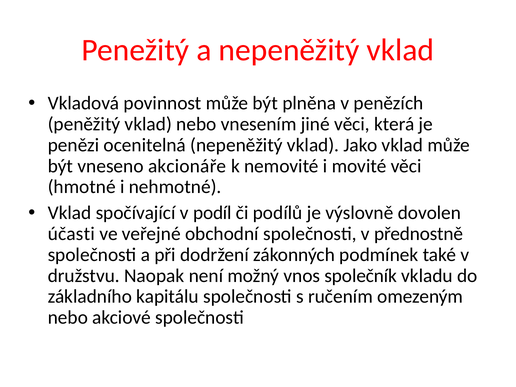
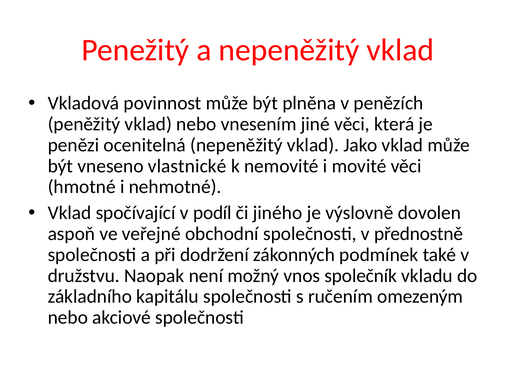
akcionáře: akcionáře -> vlastnické
podílů: podílů -> jiného
účasti: účasti -> aspoň
